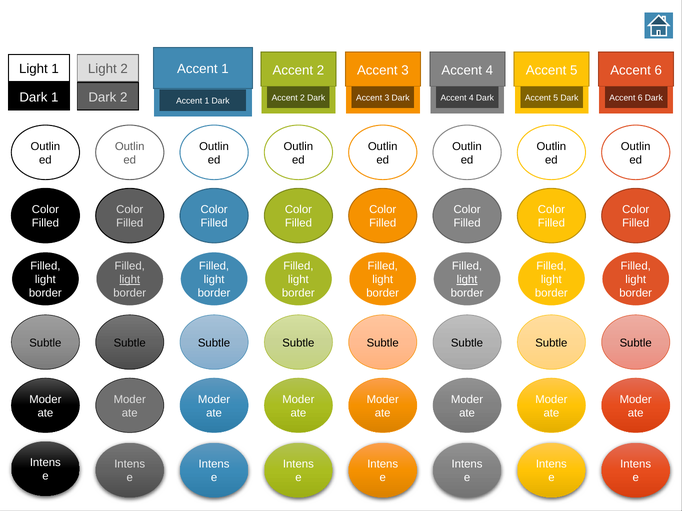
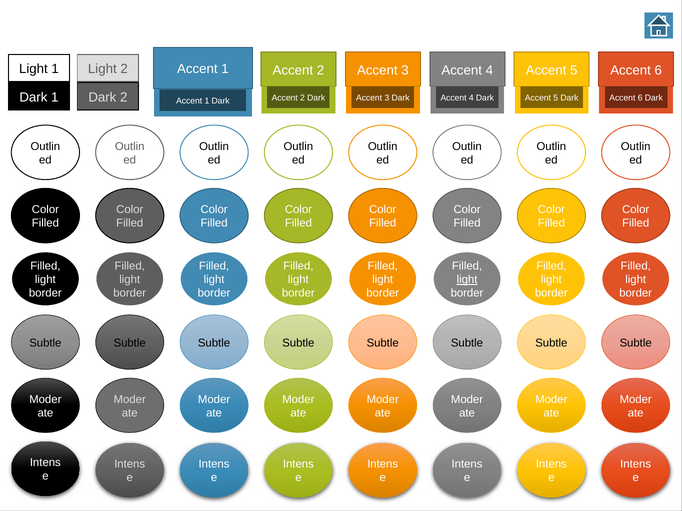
light at (130, 280) underline: present -> none
